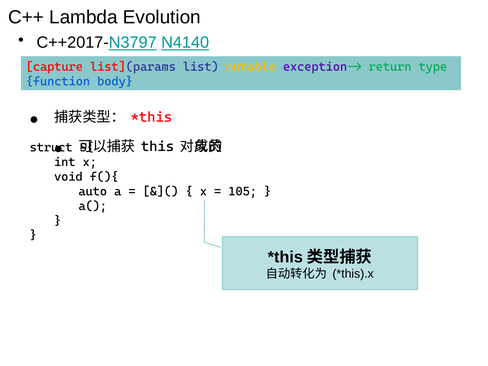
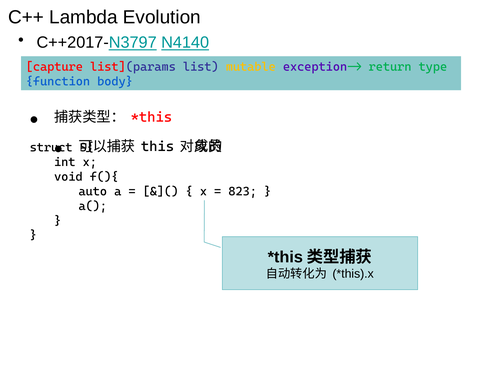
105: 105 -> 823
